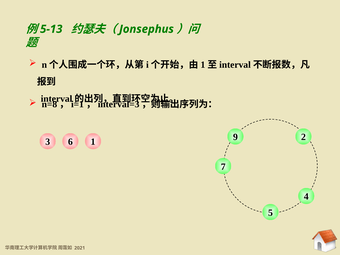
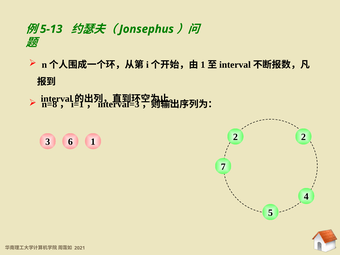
6 9: 9 -> 2
